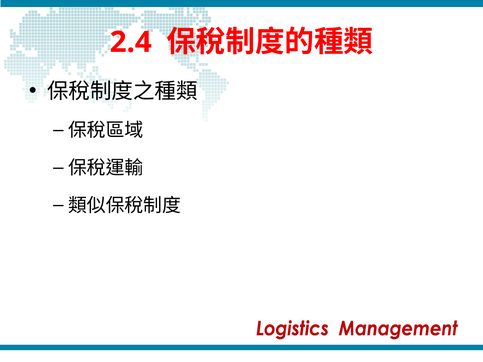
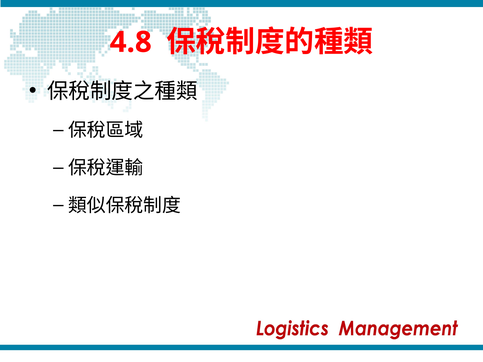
2.4: 2.4 -> 4.8
